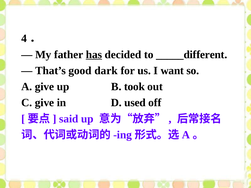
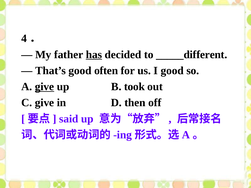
dark: dark -> often
I want: want -> good
give at (45, 87) underline: none -> present
used: used -> then
